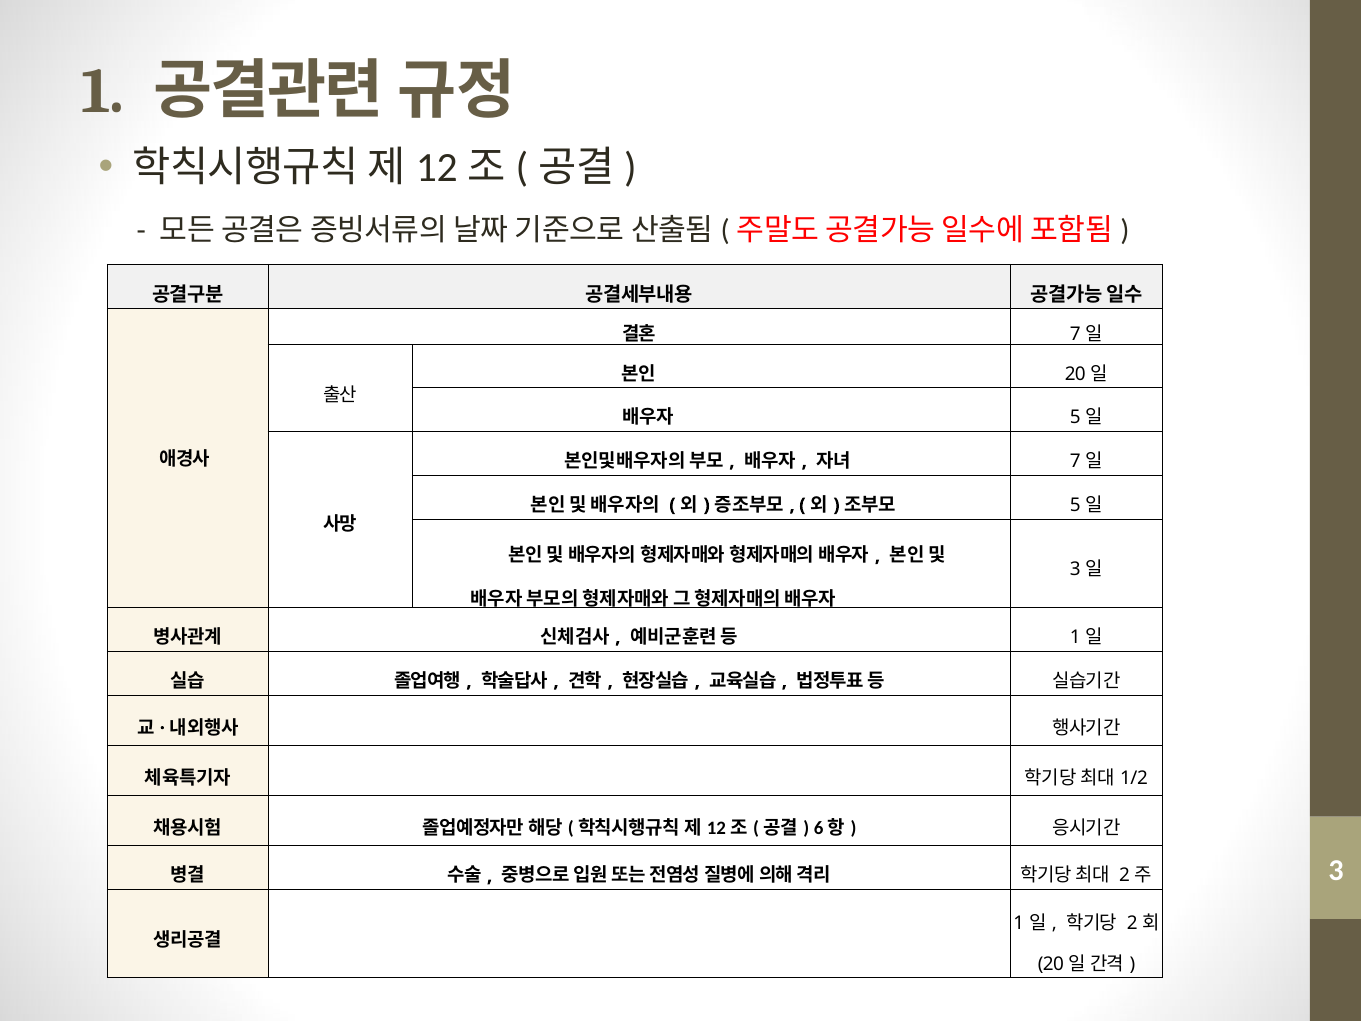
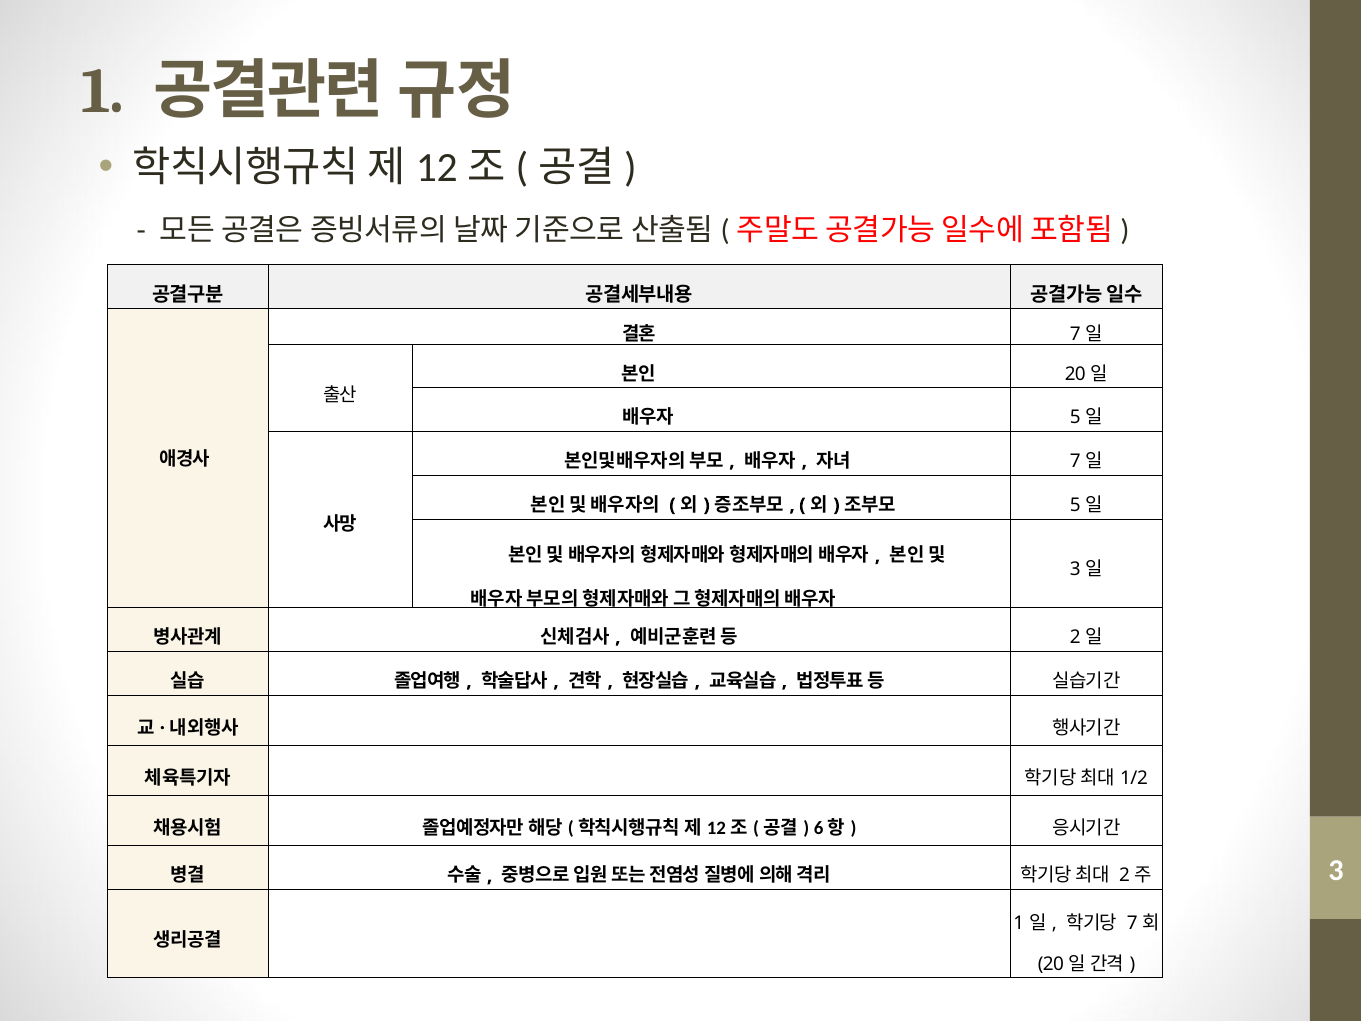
1 at (1075, 637): 1 -> 2
2 at (1132, 923): 2 -> 7
